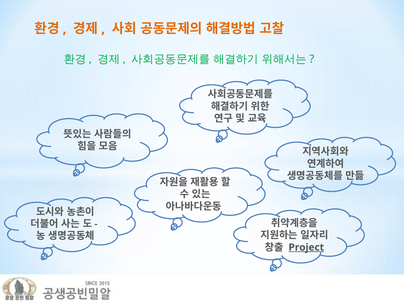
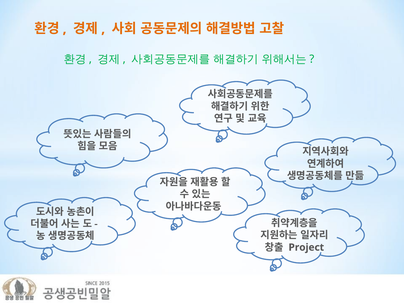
Project underline: present -> none
